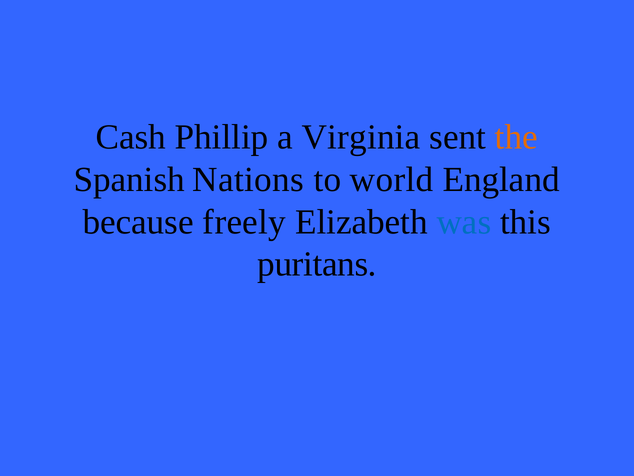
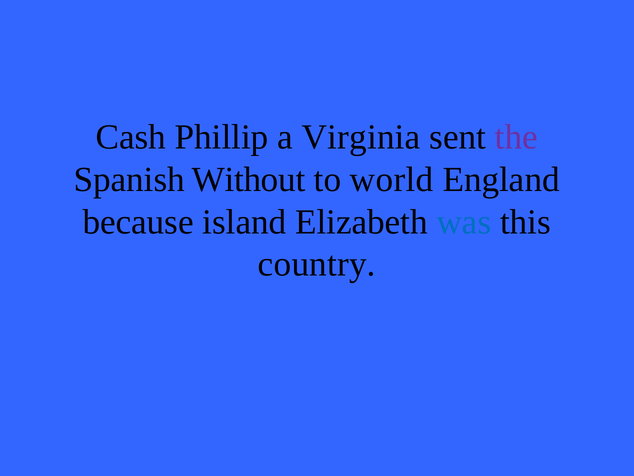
the colour: orange -> purple
Nations: Nations -> Without
freely: freely -> island
puritans: puritans -> country
